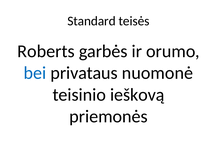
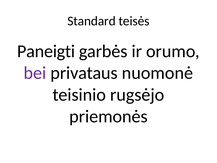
Roberts: Roberts -> Paneigti
bei colour: blue -> purple
ieškovą: ieškovą -> rugsėjo
